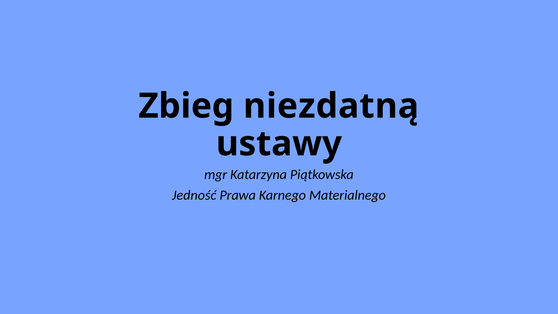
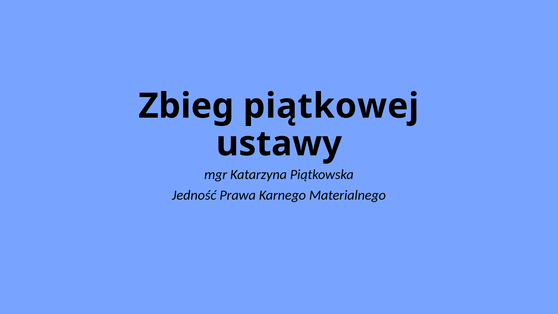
niezdatną: niezdatną -> piątkowej
